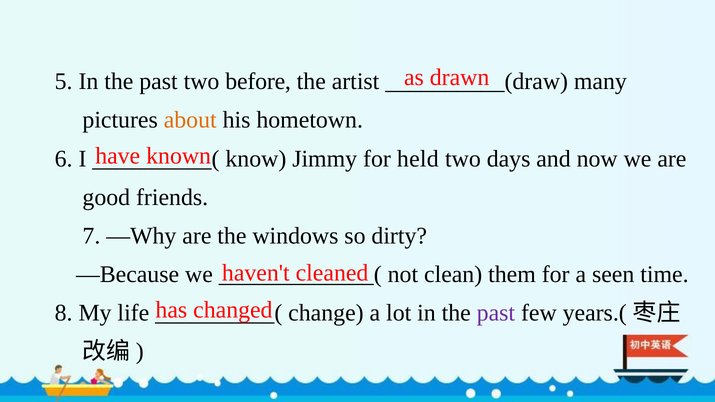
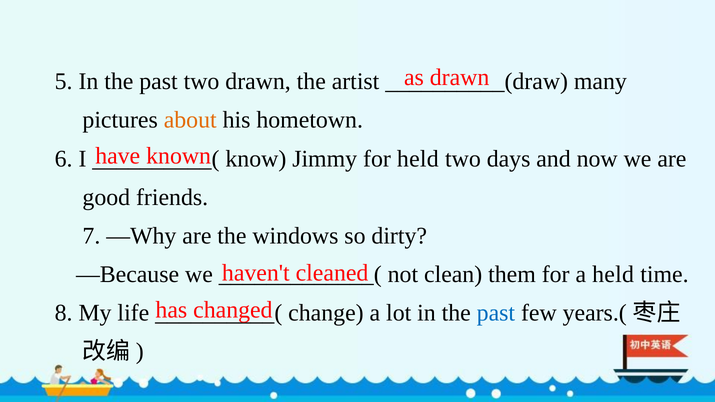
two before: before -> drawn
a seen: seen -> held
past at (496, 313) colour: purple -> blue
